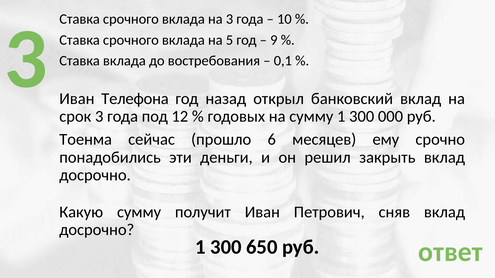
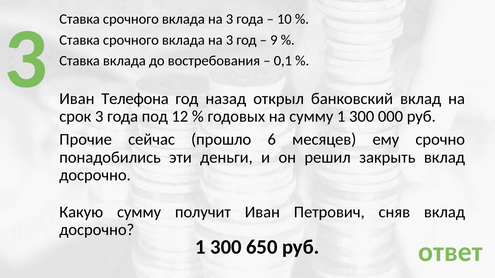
5 at (229, 40): 5 -> 3
Тоенма: Тоенма -> Прочие
